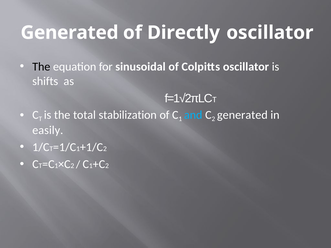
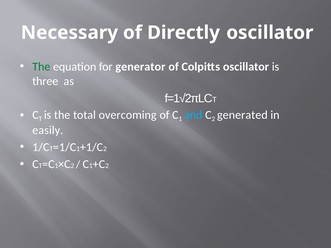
Generated at (70, 33): Generated -> Necessary
The at (41, 67) colour: black -> green
sinusoidal: sinusoidal -> generator
shifts: shifts -> three
stabilization: stabilization -> overcoming
